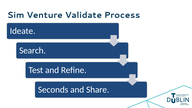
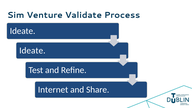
Search at (32, 50): Search -> Ideate
Seconds: Seconds -> Internet
